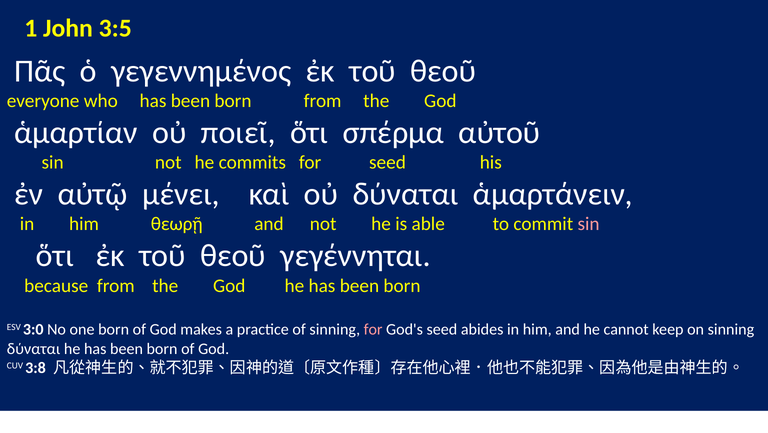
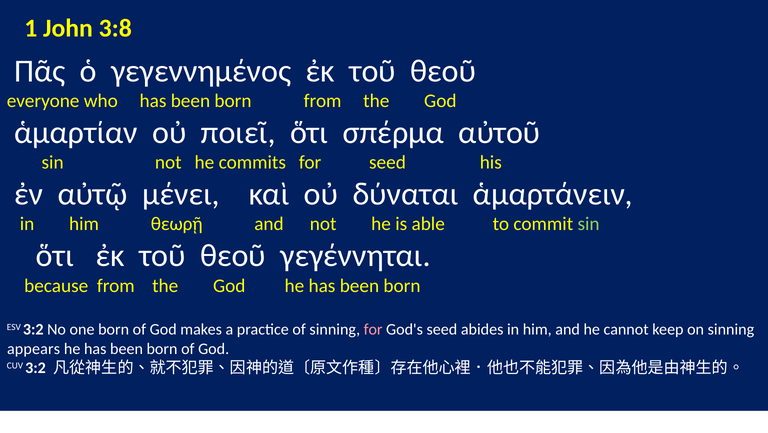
3:5: 3:5 -> 3:8
sin at (589, 224) colour: pink -> light green
ESV 3:0: 3:0 -> 3:2
δύναται at (34, 349): δύναται -> appears
CUV 3:8: 3:8 -> 3:2
